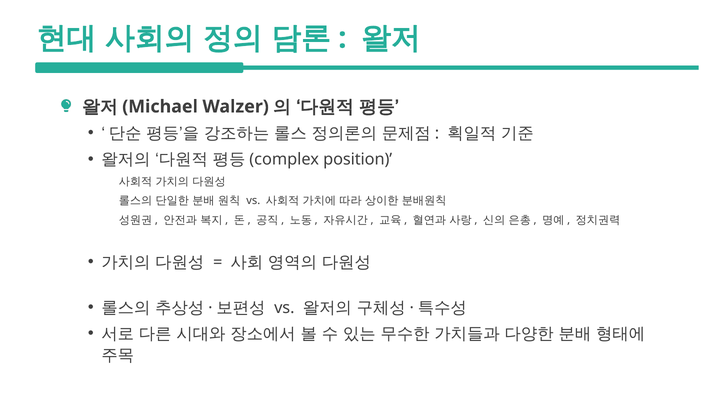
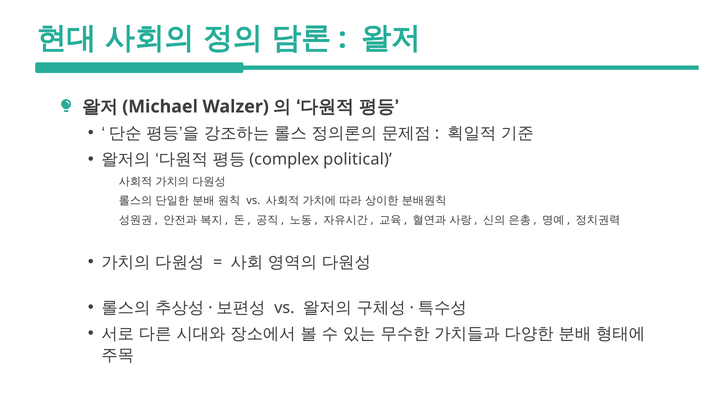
position: position -> political
